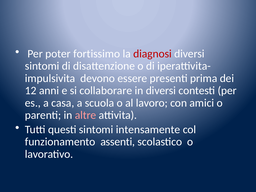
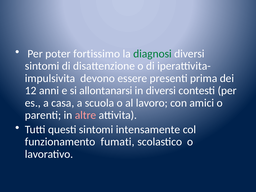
diagnosi colour: red -> green
collaborare: collaborare -> allontanarsi
assenti: assenti -> fumati
